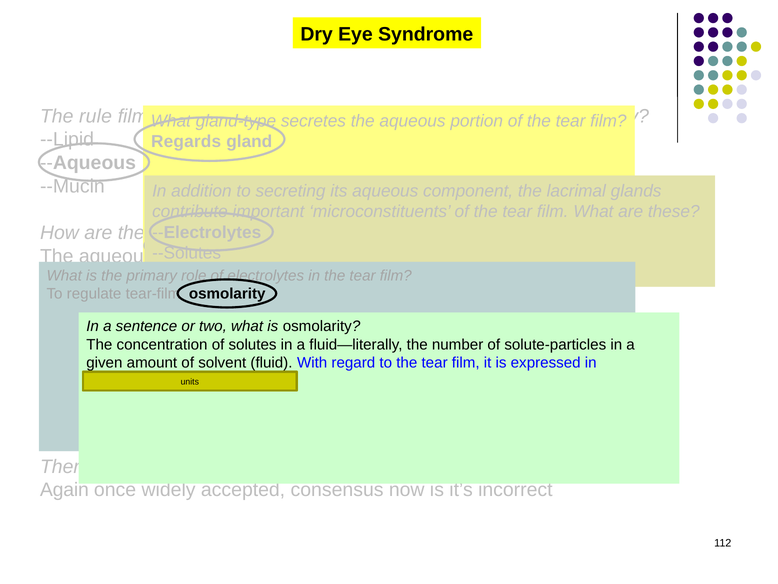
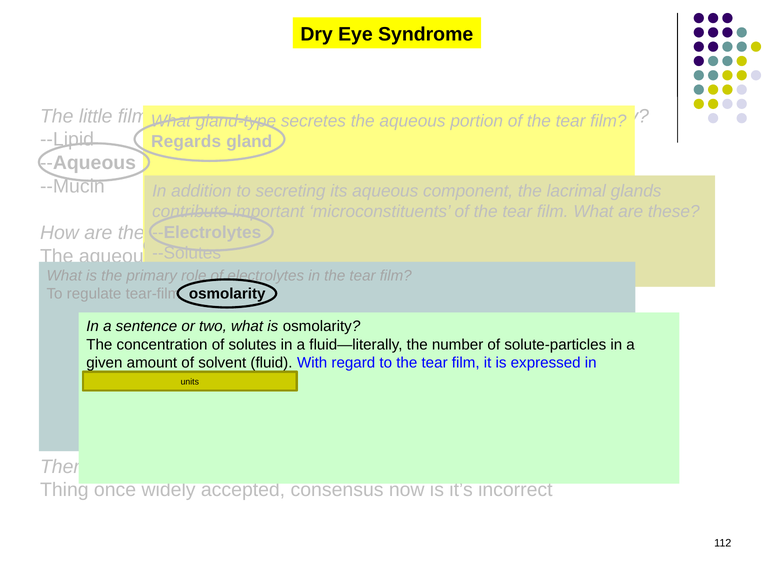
rule at (96, 116): rule -> little
Again: Again -> Thing
